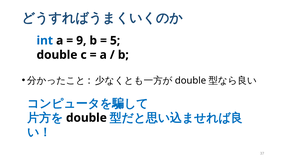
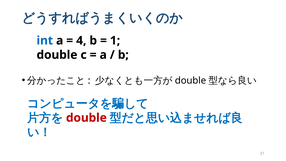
9: 9 -> 4
5: 5 -> 1
double at (86, 118) colour: black -> red
